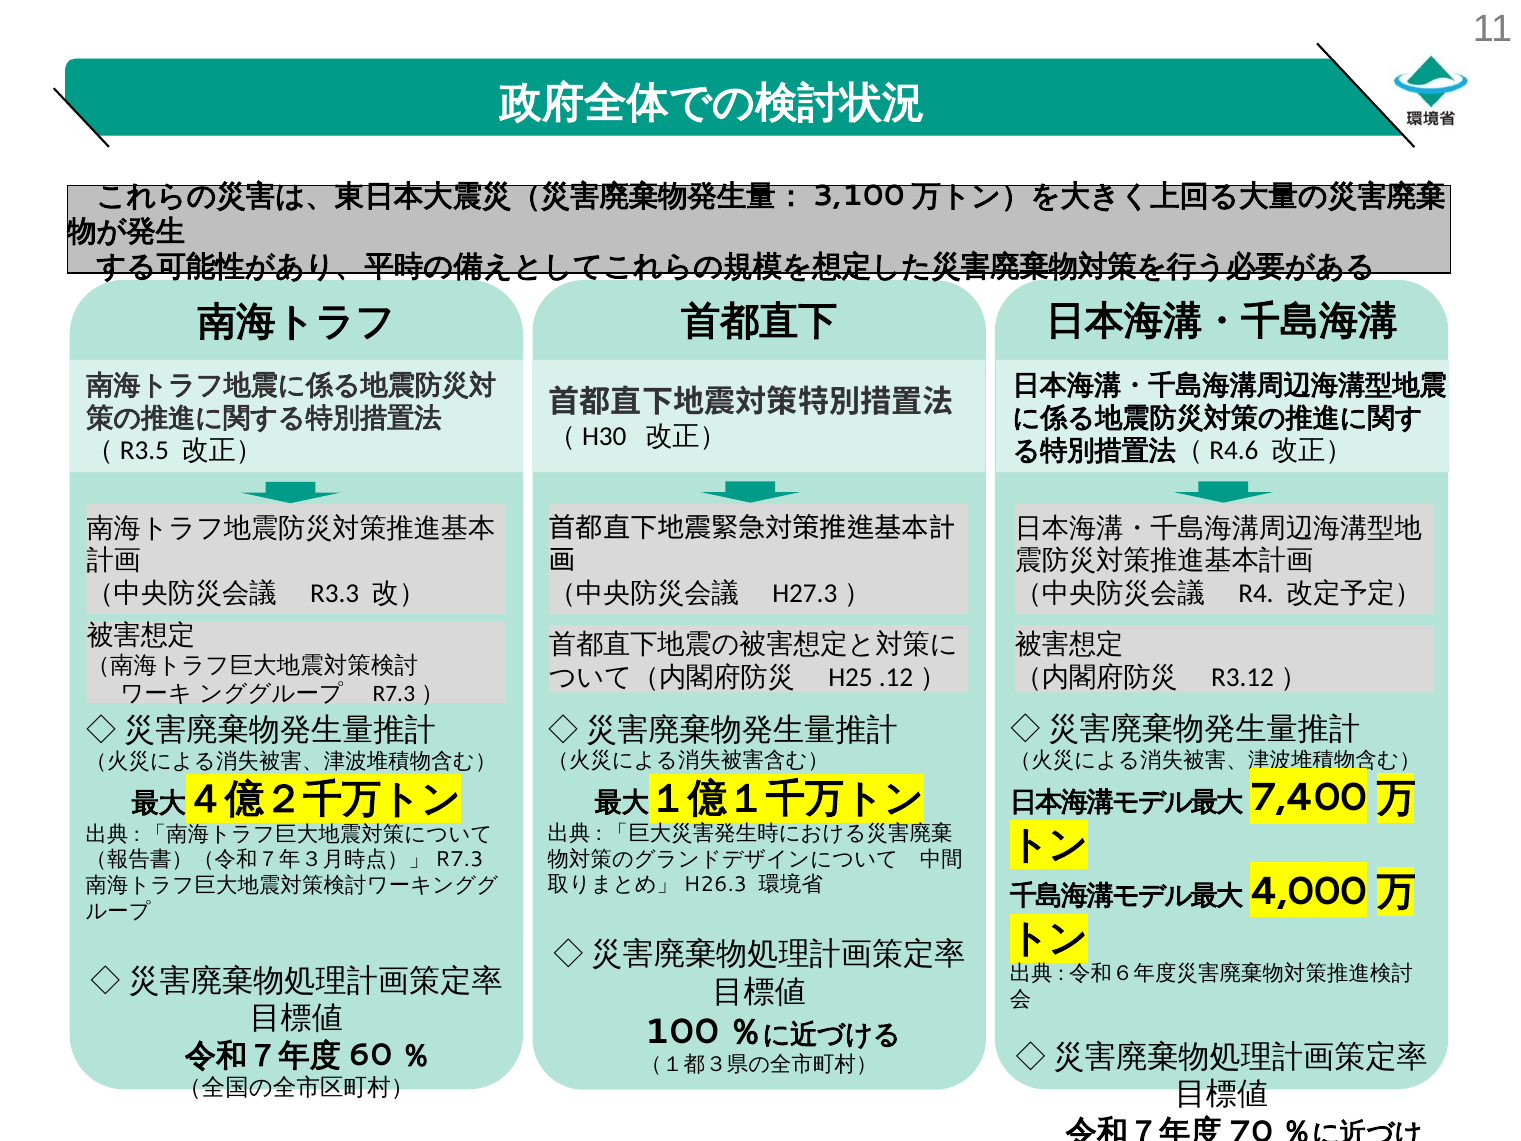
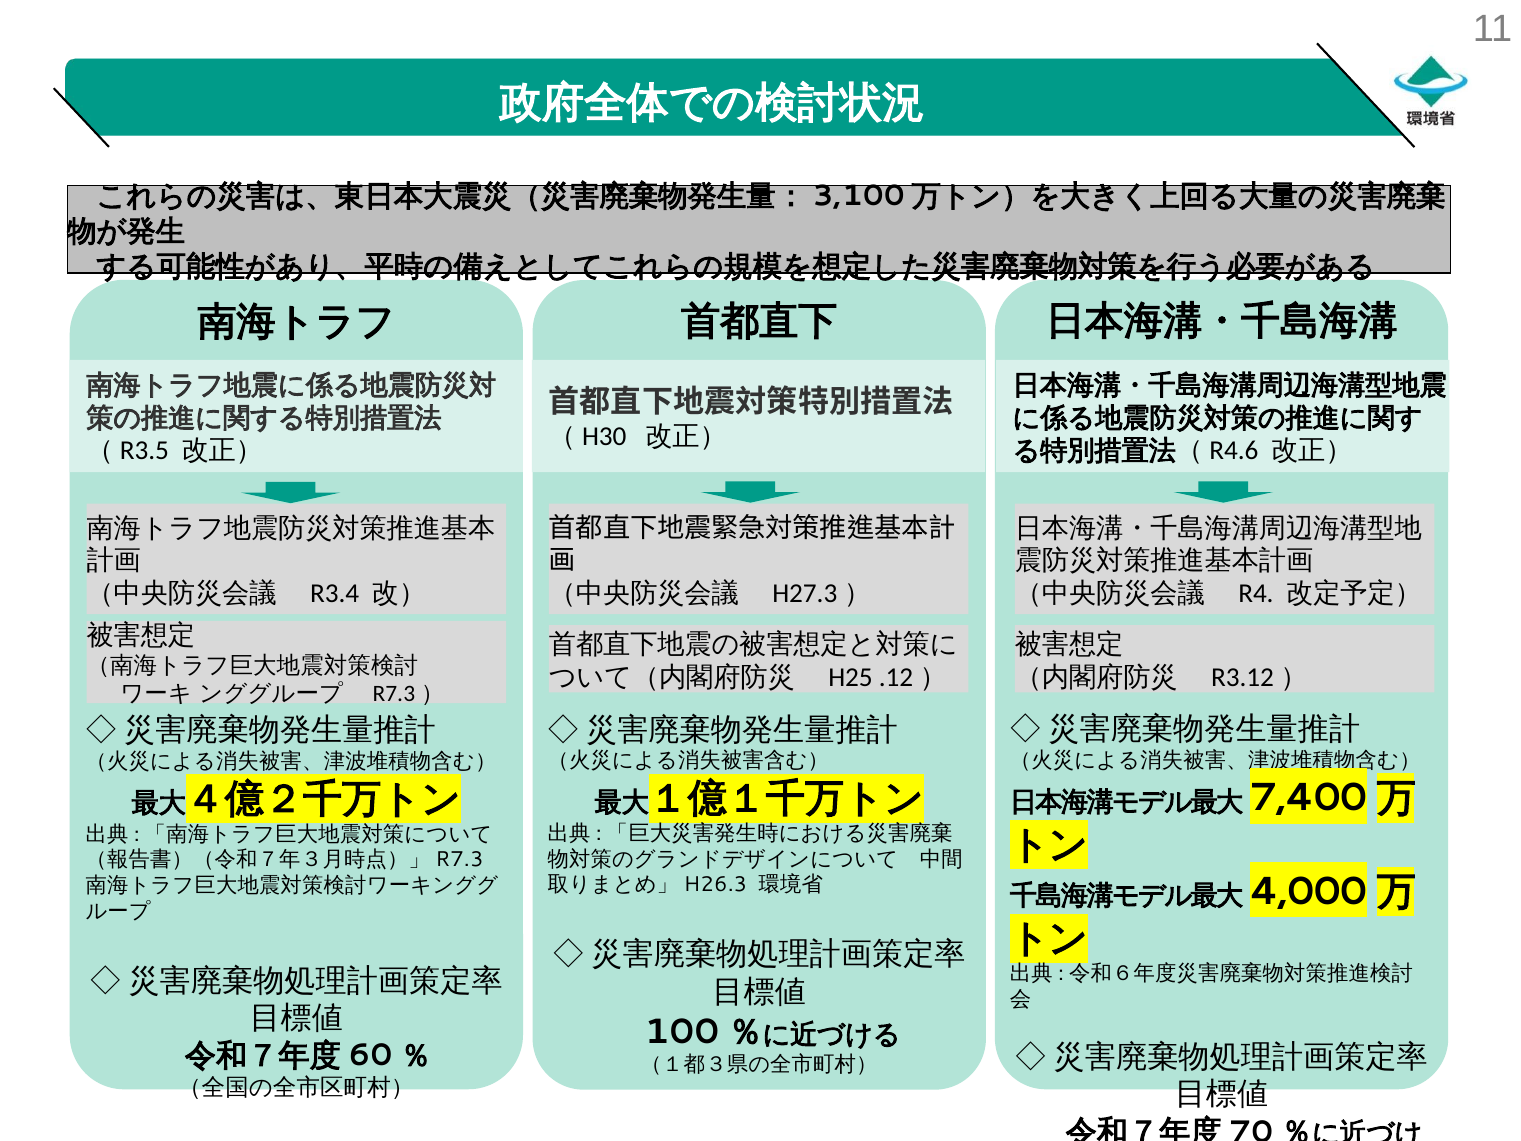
R3.3: R3.3 -> R3.4
